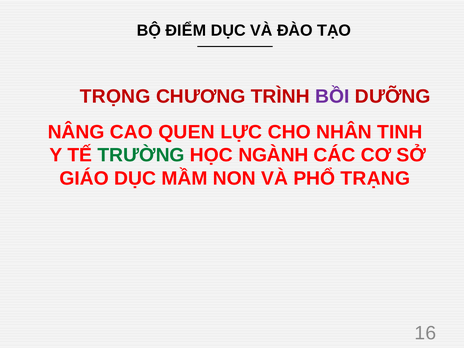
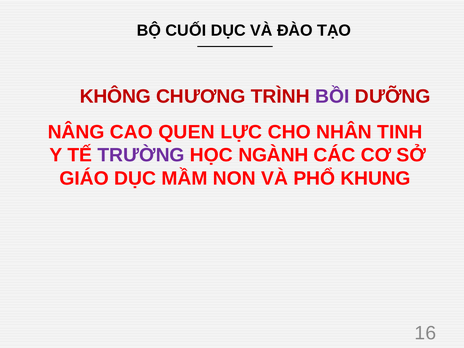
ĐIỂM: ĐIỂM -> CUỐI
TRỌNG: TRỌNG -> KHÔNG
TRƯỜNG colour: green -> purple
TRẠNG: TRẠNG -> KHUNG
